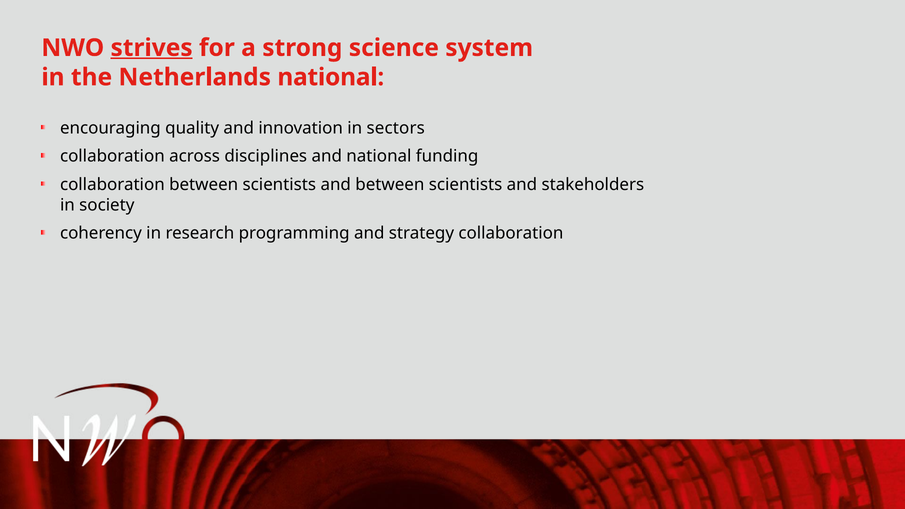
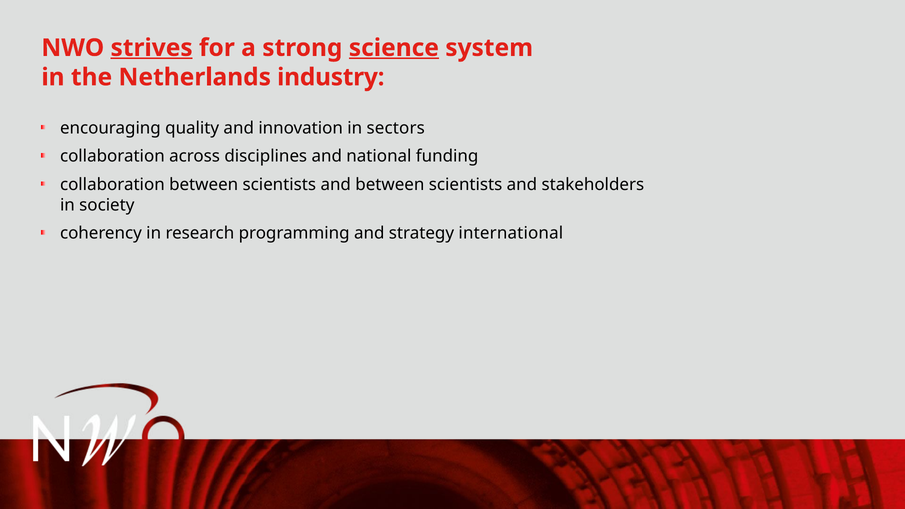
science underline: none -> present
Netherlands national: national -> industry
strategy collaboration: collaboration -> international
